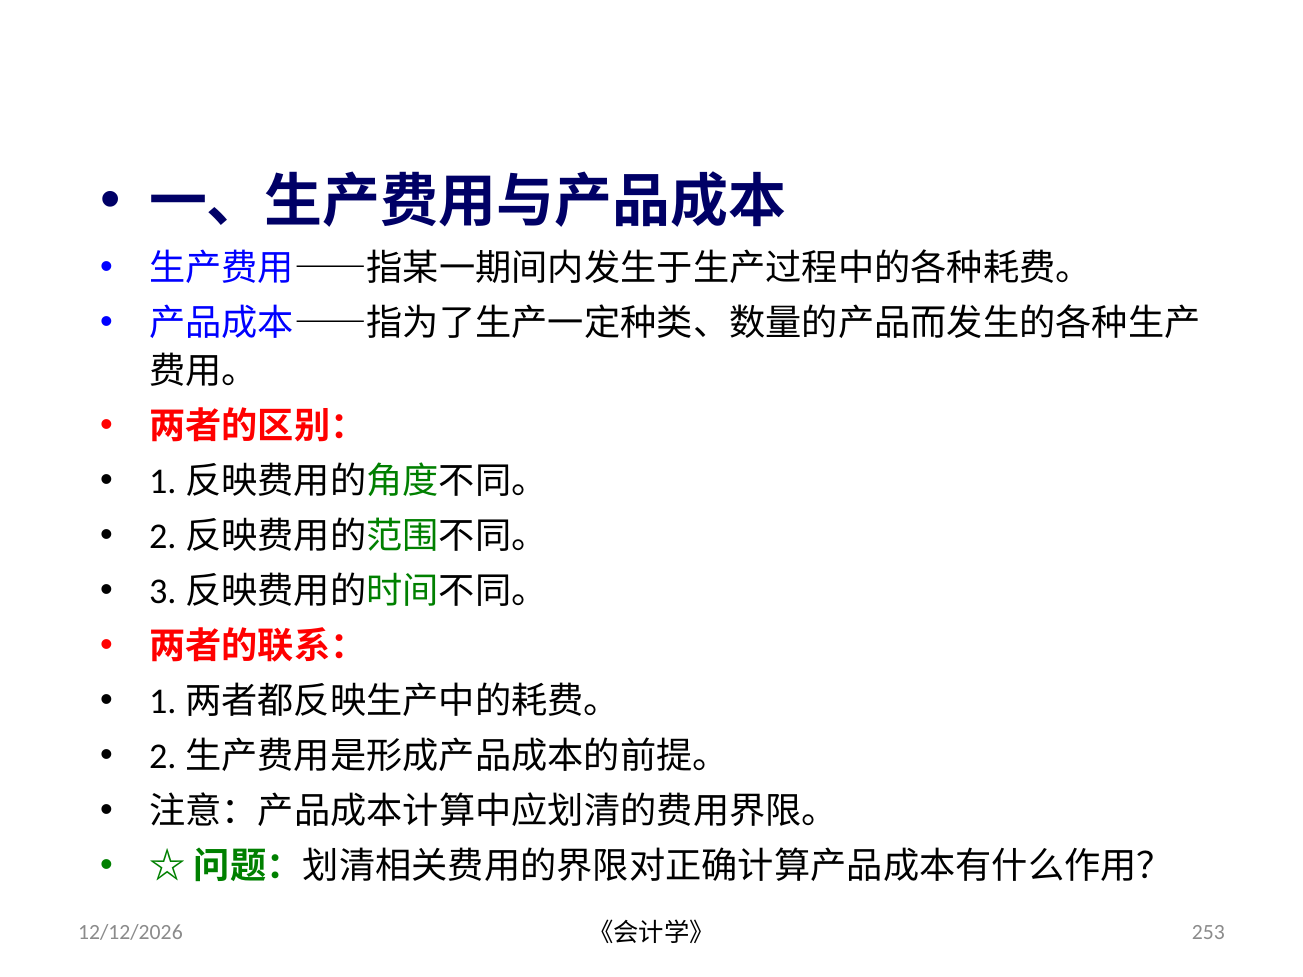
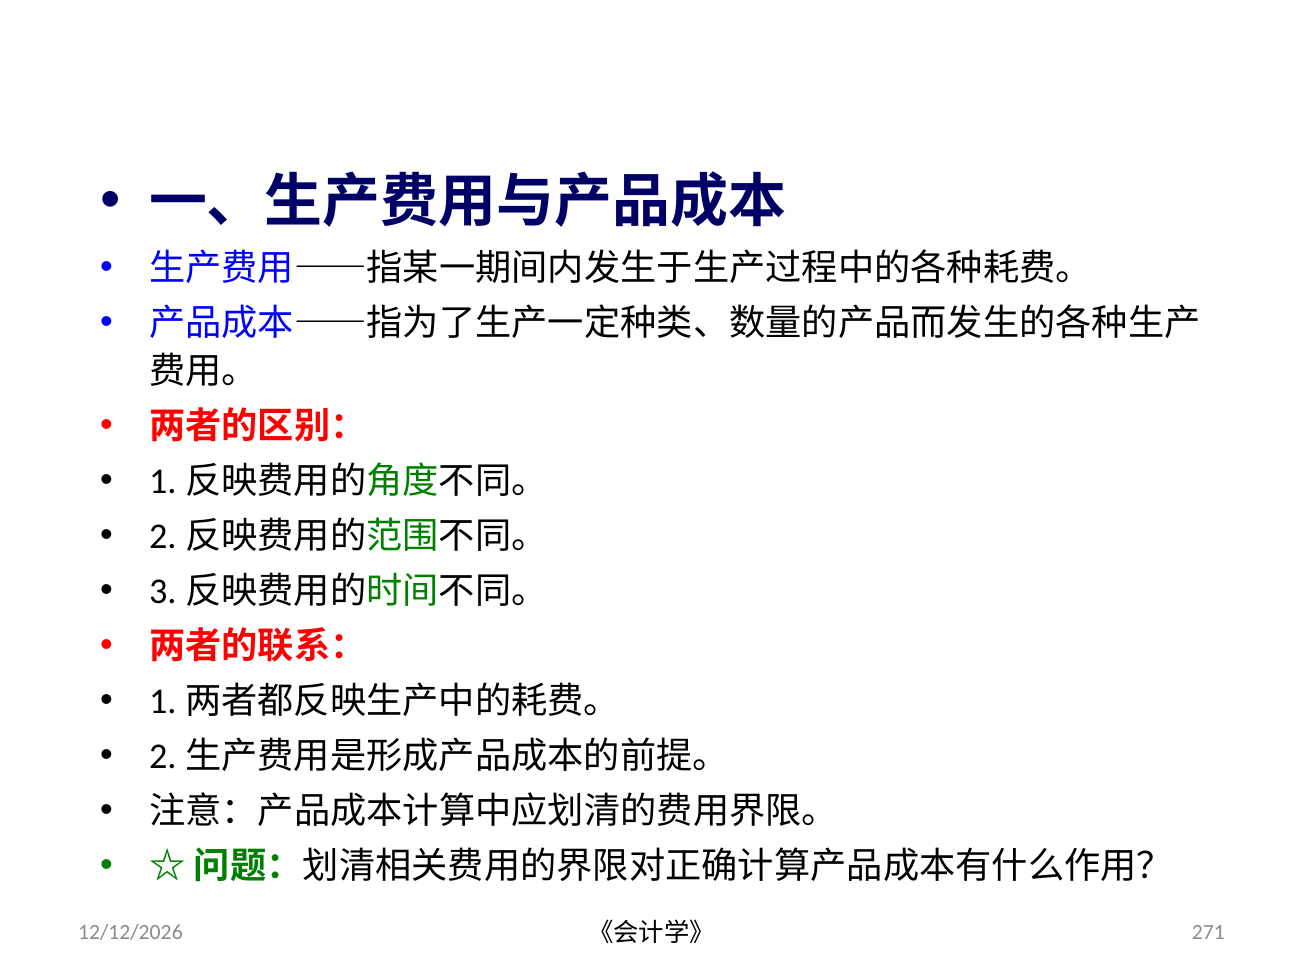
253: 253 -> 271
